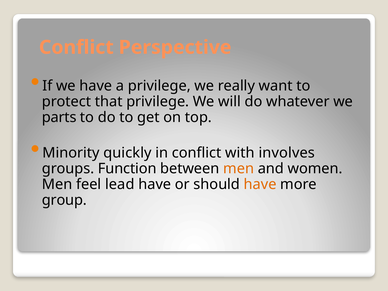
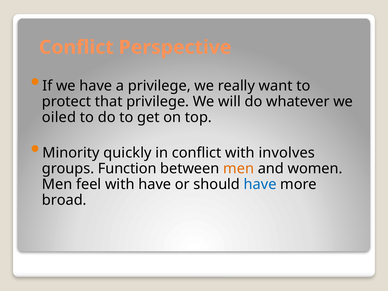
parts: parts -> oiled
feel lead: lead -> with
have at (260, 184) colour: orange -> blue
group: group -> broad
